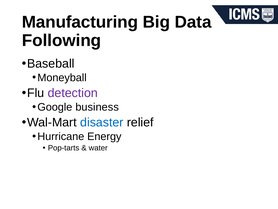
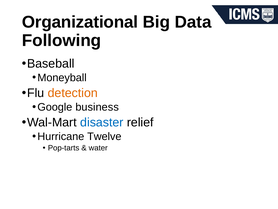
Manufacturing: Manufacturing -> Organizational
detection colour: purple -> orange
Energy: Energy -> Twelve
